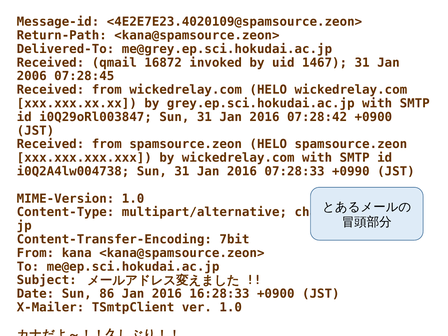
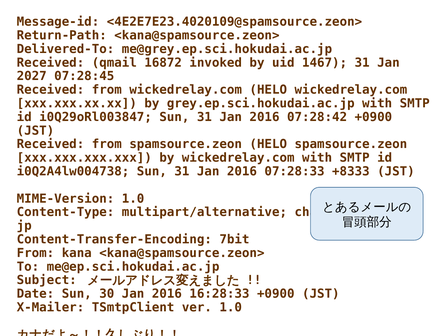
2006: 2006 -> 2027
+0990: +0990 -> +8333
86: 86 -> 30
